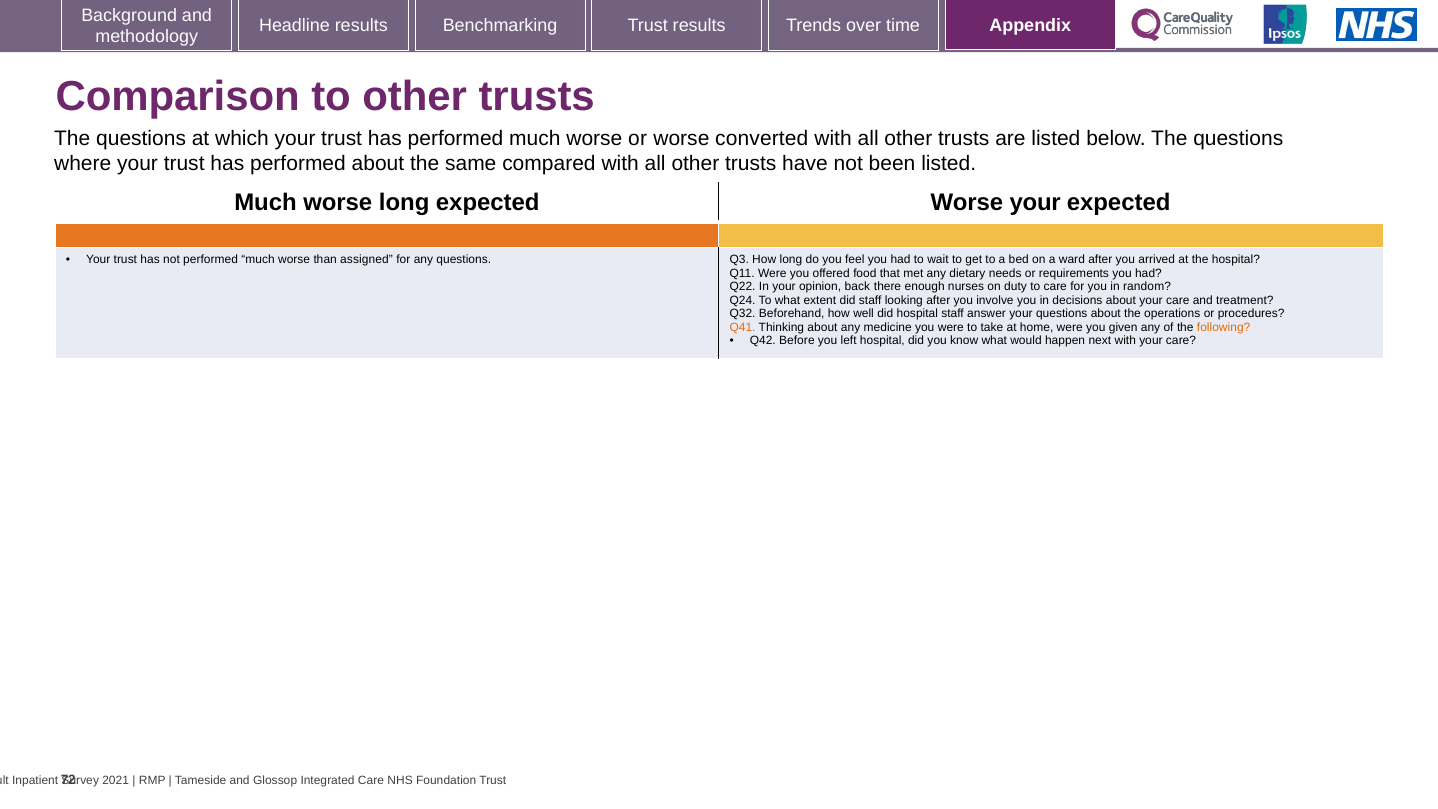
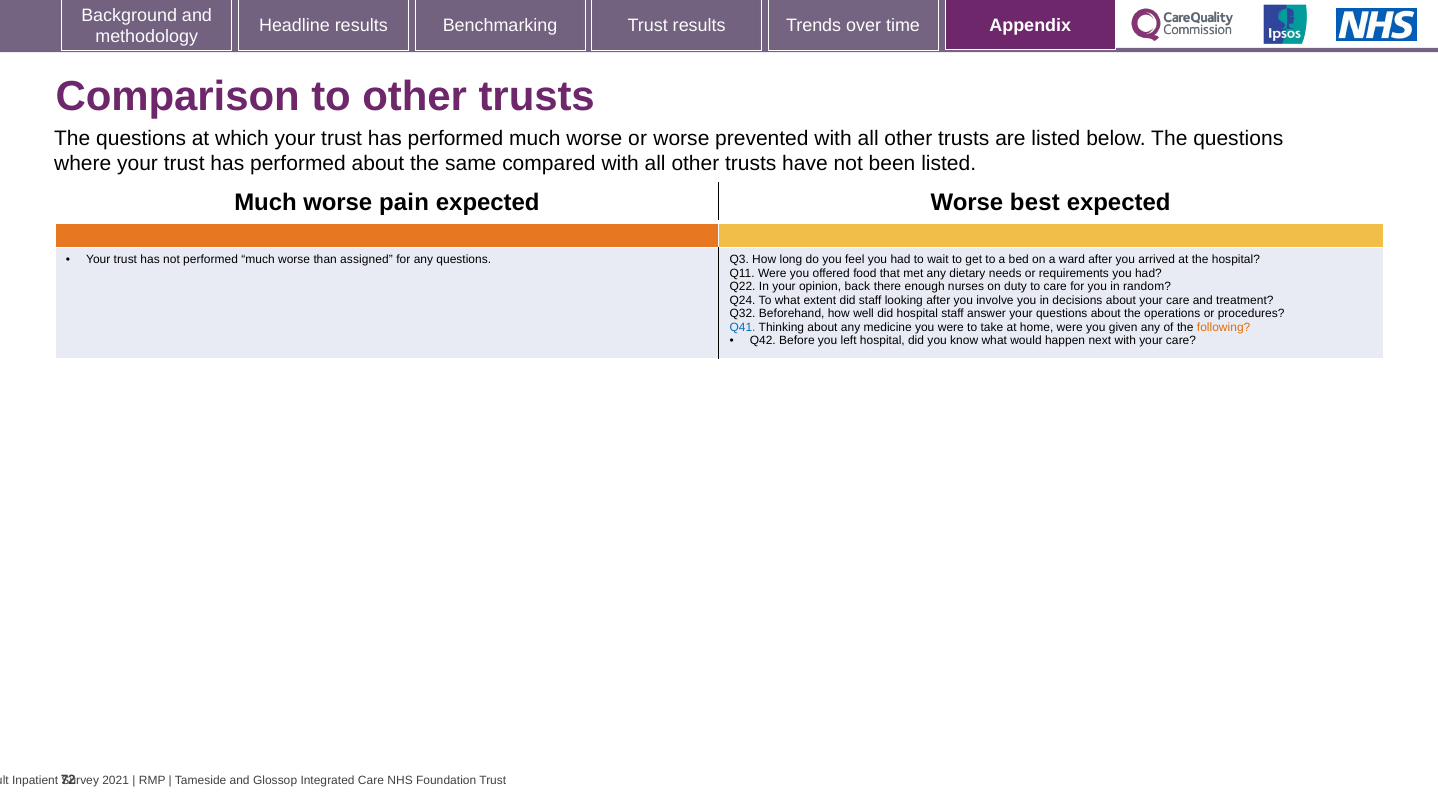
converted: converted -> prevented
worse long: long -> pain
Worse your: your -> best
Q41 colour: orange -> blue
